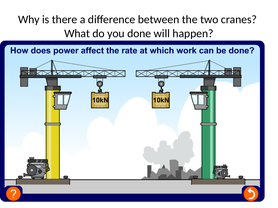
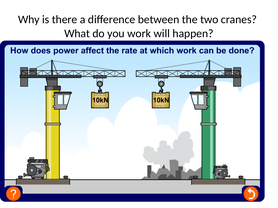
done: done -> work
